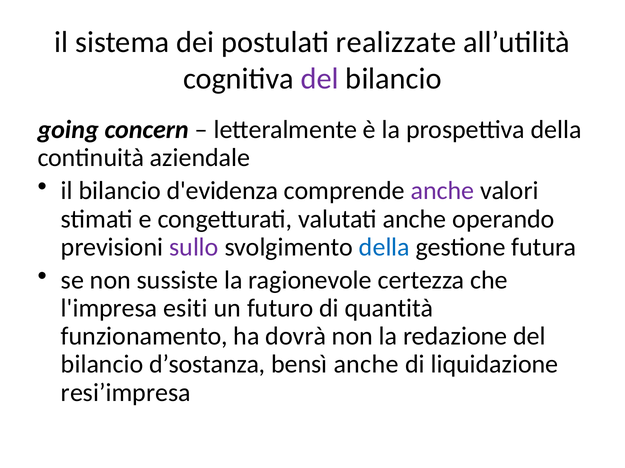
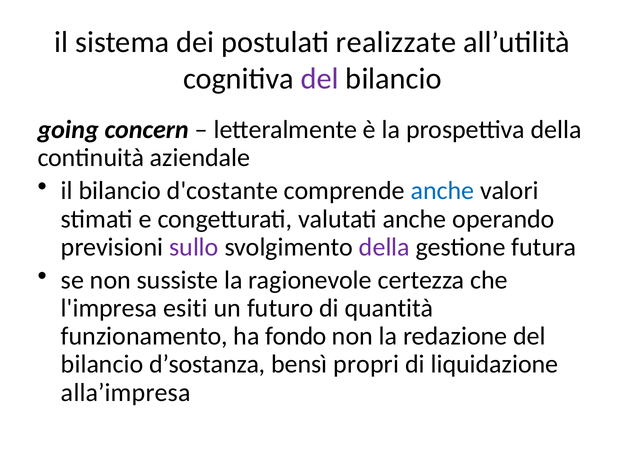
d'evidenza: d'evidenza -> d'costante
anche at (442, 191) colour: purple -> blue
della at (384, 247) colour: blue -> purple
dovrà: dovrà -> fondo
bensì anche: anche -> propri
resi’impresa: resi’impresa -> alla’impresa
